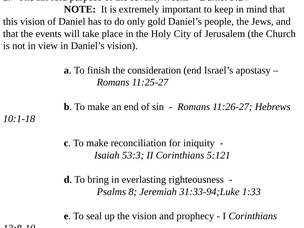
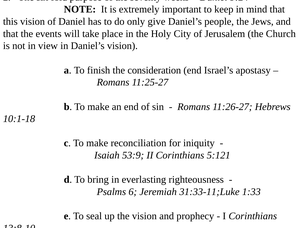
gold: gold -> give
53:3: 53:3 -> 53:9
8: 8 -> 6
31:33-94;Luke: 31:33-94;Luke -> 31:33-11;Luke
